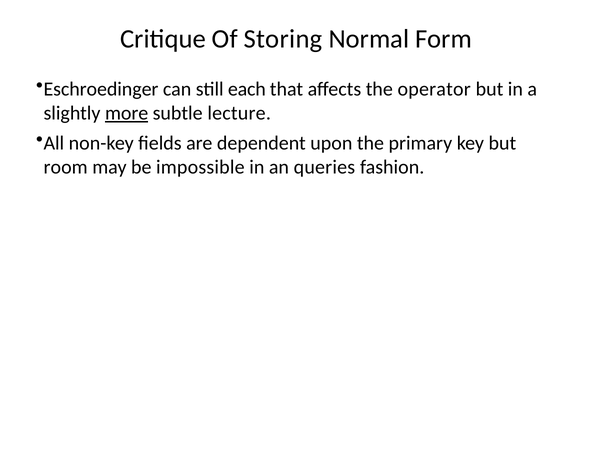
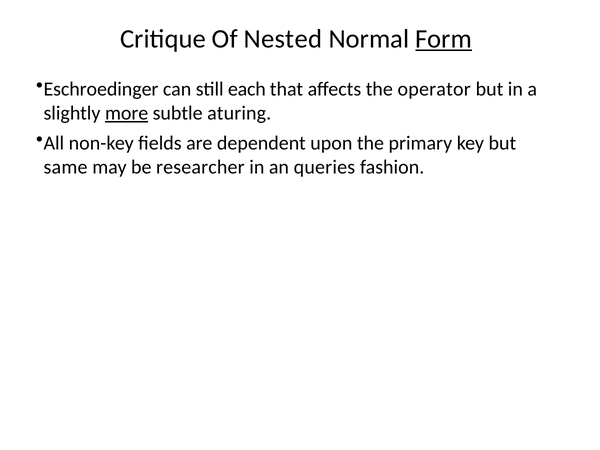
Storing: Storing -> Nested
Form underline: none -> present
lecture: lecture -> aturing
room: room -> same
impossible: impossible -> researcher
